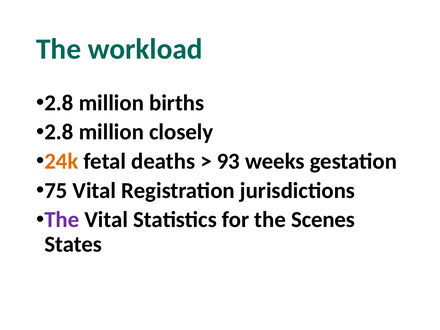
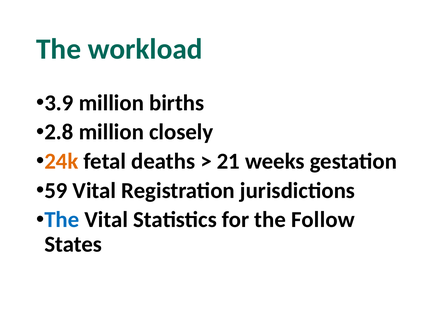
2.8 at (59, 103): 2.8 -> 3.9
93: 93 -> 21
75: 75 -> 59
The at (62, 220) colour: purple -> blue
Scenes: Scenes -> Follow
